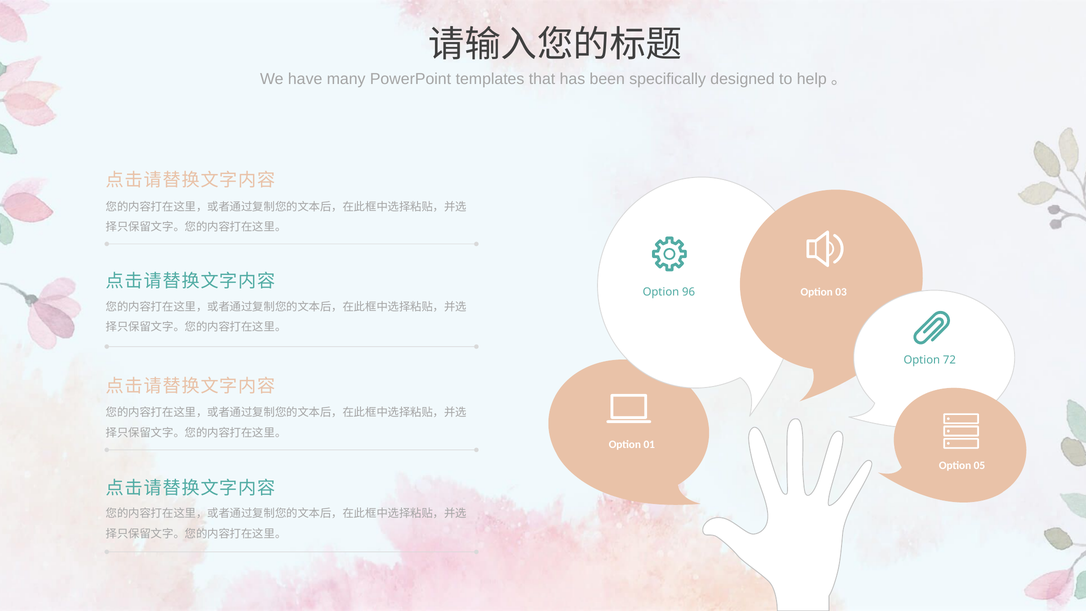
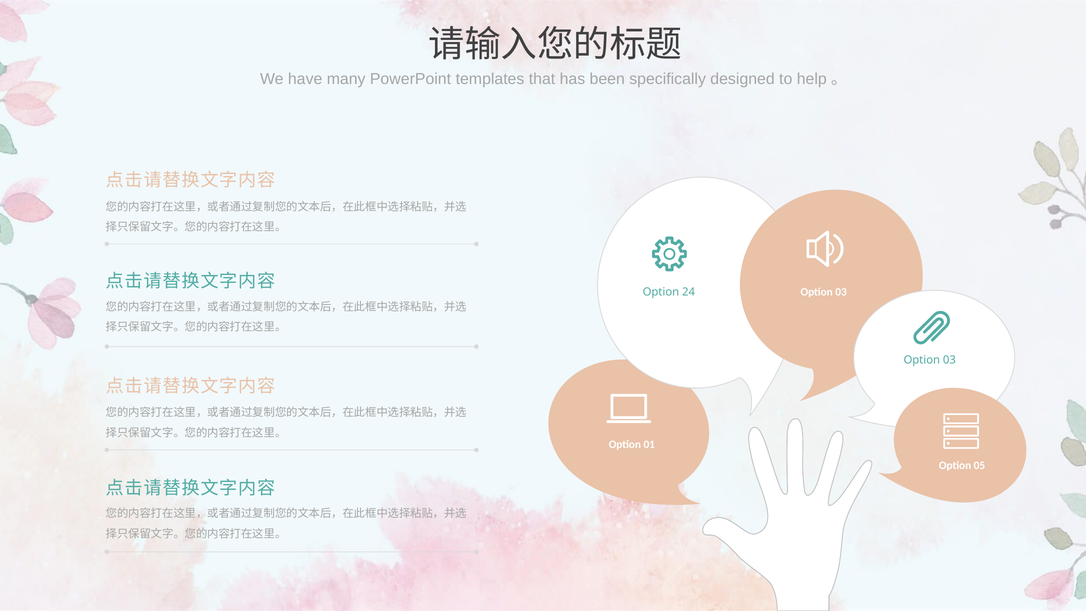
96: 96 -> 24
72 at (949, 360): 72 -> 03
